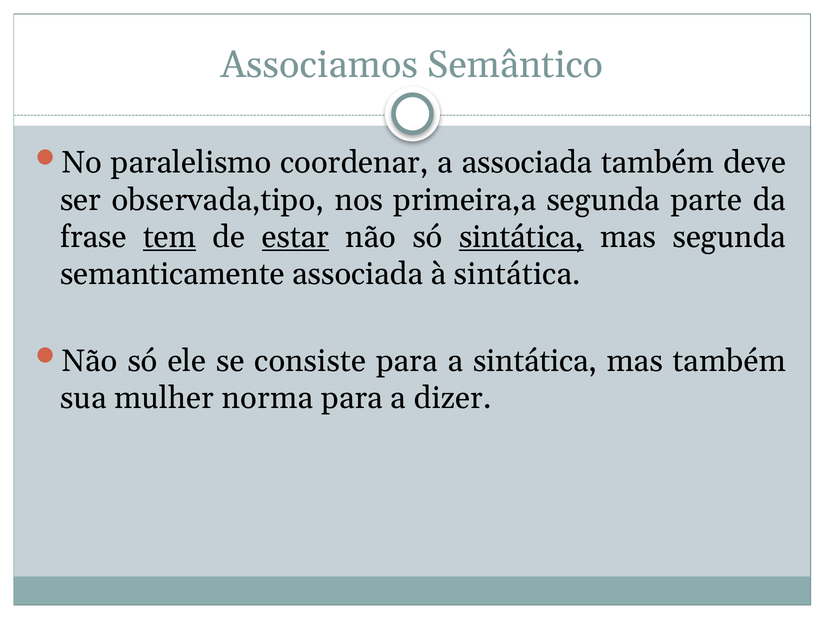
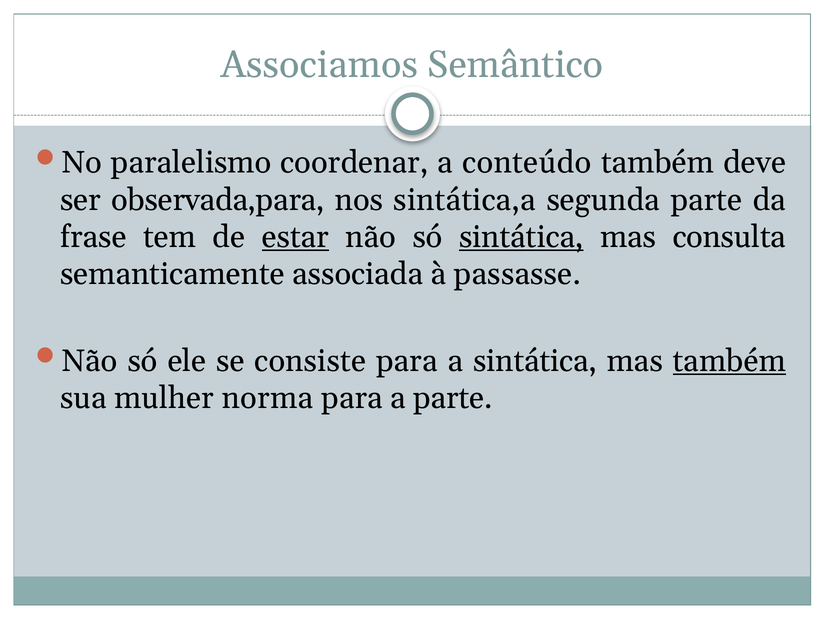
a associada: associada -> conteúdo
observada,tipo: observada,tipo -> observada,para
primeira,a: primeira,a -> sintática,a
tem underline: present -> none
mas segunda: segunda -> consulta
à sintática: sintática -> passasse
também at (729, 361) underline: none -> present
a dizer: dizer -> parte
